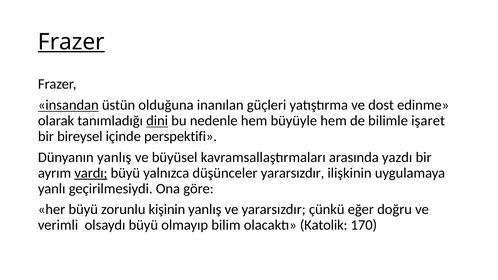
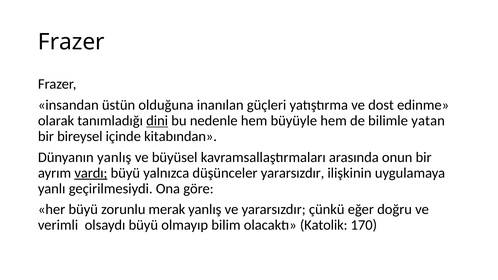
Frazer at (71, 42) underline: present -> none
insandan underline: present -> none
işaret: işaret -> yatan
perspektifi: perspektifi -> kitabından
yazdı: yazdı -> onun
kişinin: kişinin -> merak
